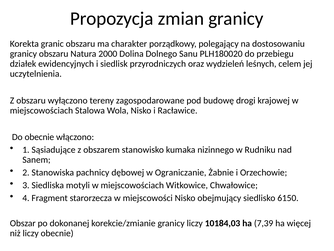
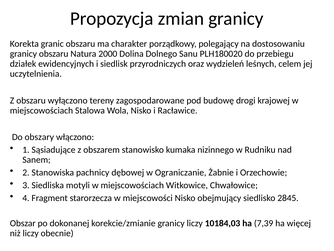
Do obecnie: obecnie -> obszary
6150: 6150 -> 2845
